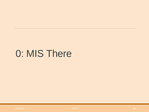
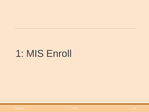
0: 0 -> 1
There: There -> Enroll
